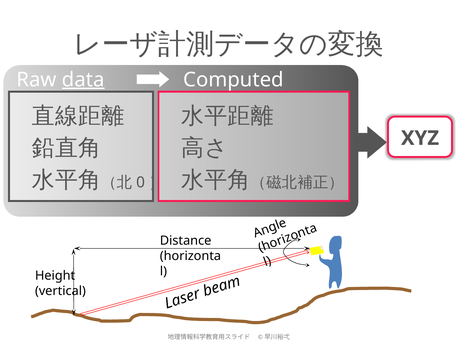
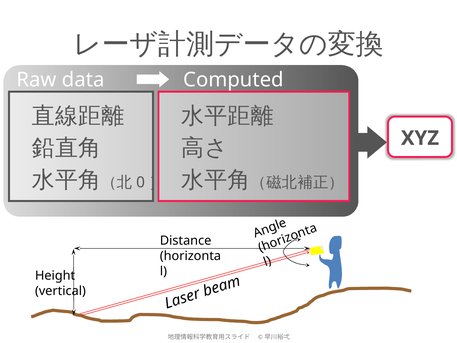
data underline: present -> none
